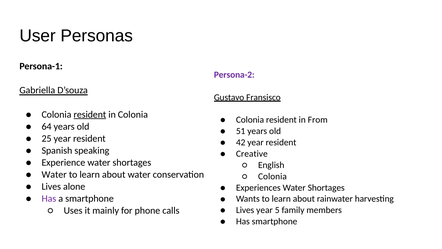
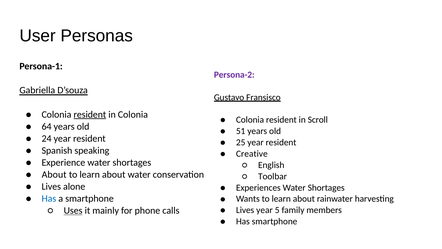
From: From -> Scroll
25: 25 -> 24
42: 42 -> 25
Water at (54, 174): Water -> About
Colonia at (272, 176): Colonia -> Toolbar
Has at (49, 198) colour: purple -> blue
Uses underline: none -> present
